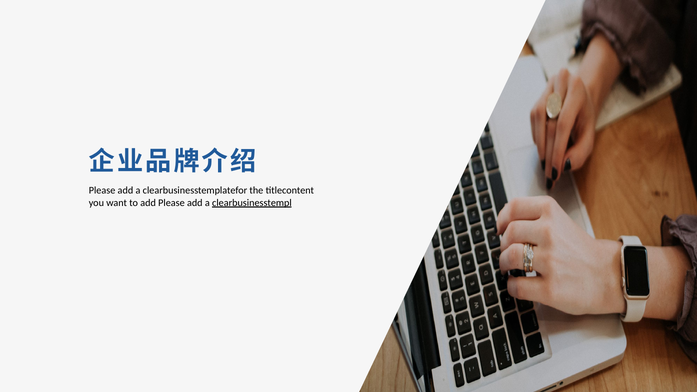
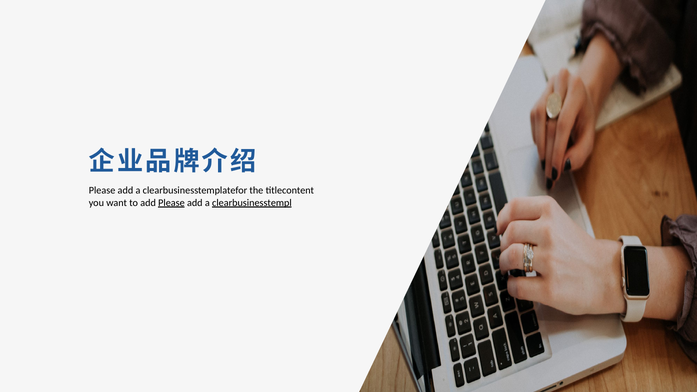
Please at (171, 203) underline: none -> present
